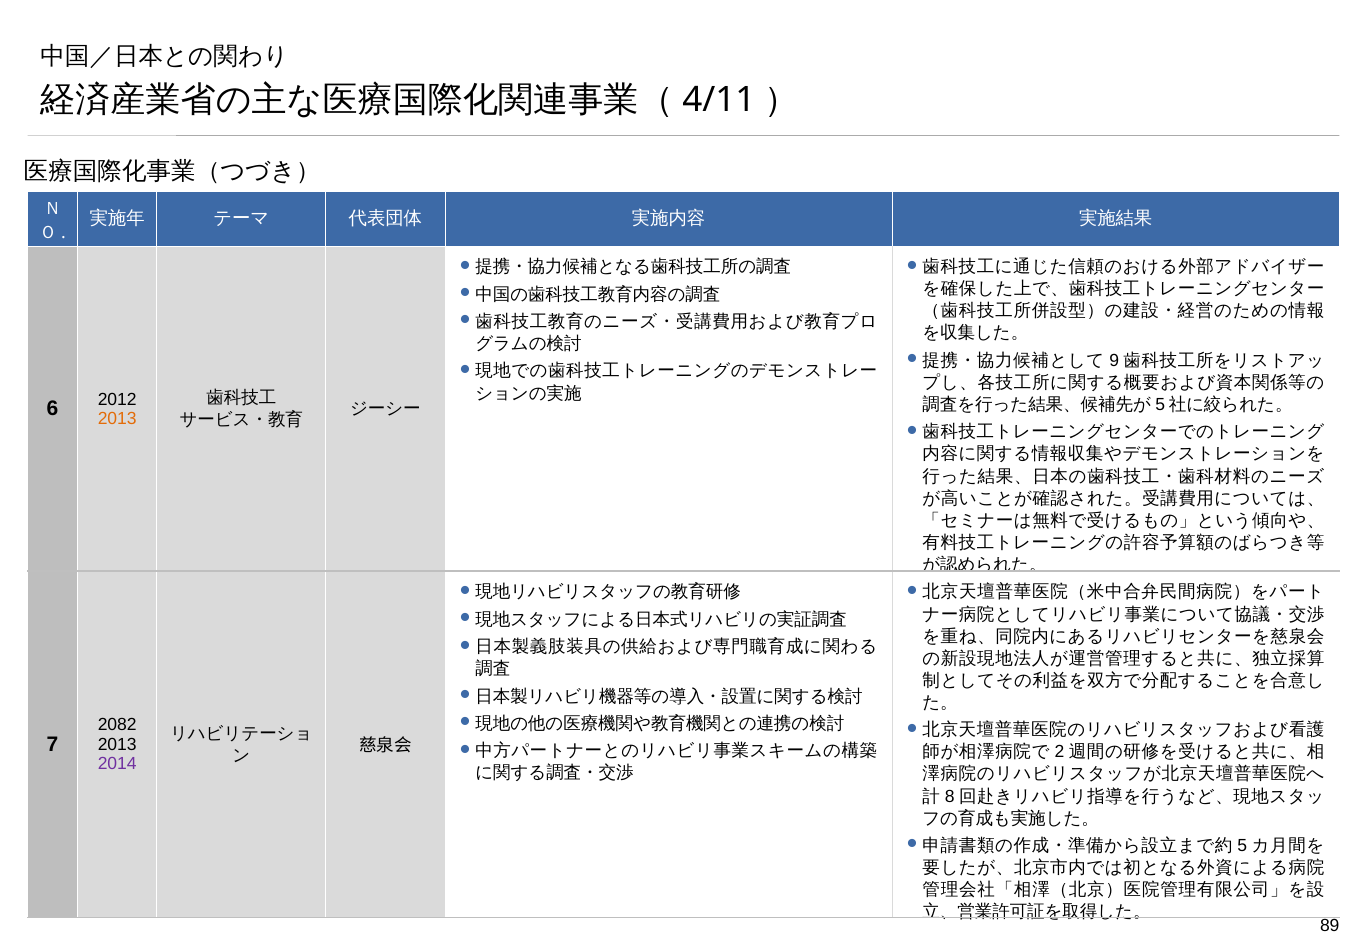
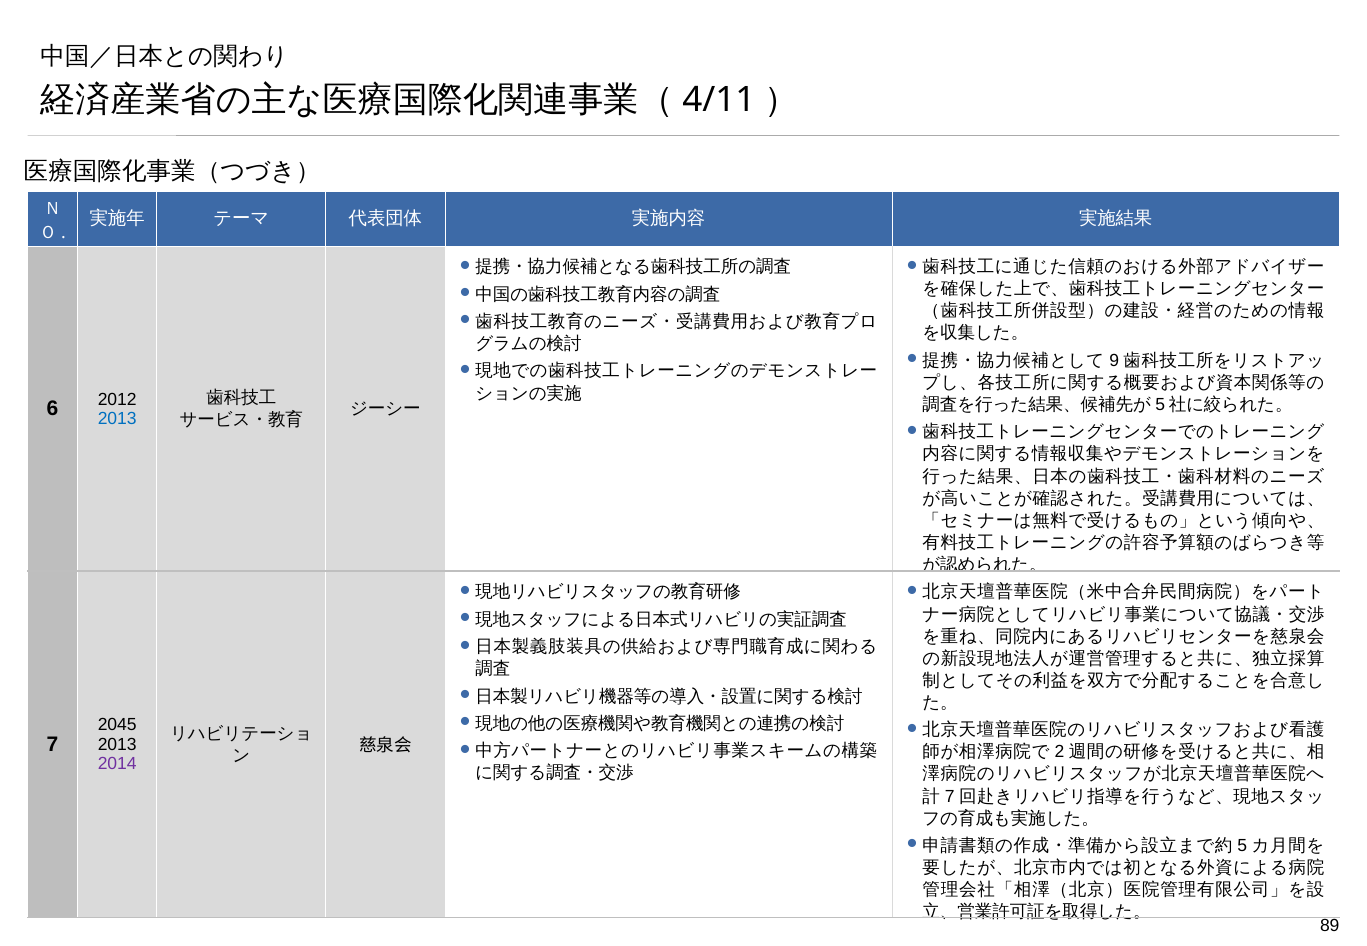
2013 at (117, 419) colour: orange -> blue
2082: 2082 -> 2045
8 at (950, 797): 8 -> 7
